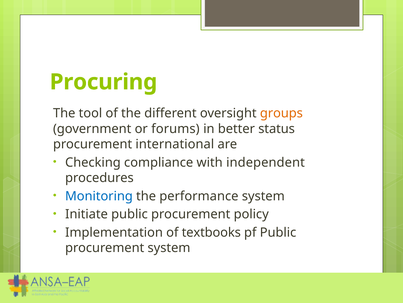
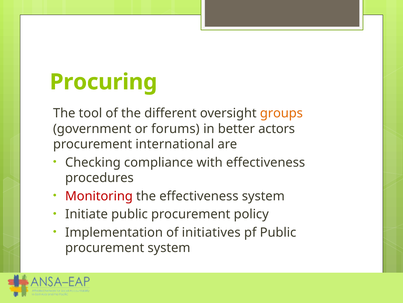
status: status -> actors
with independent: independent -> effectiveness
Monitoring colour: blue -> red
the performance: performance -> effectiveness
textbooks: textbooks -> initiatives
